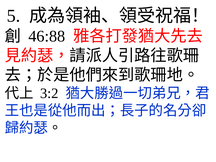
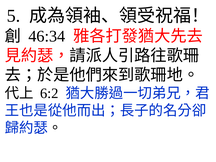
46:88: 46:88 -> 46:34
3:2: 3:2 -> 6:2
